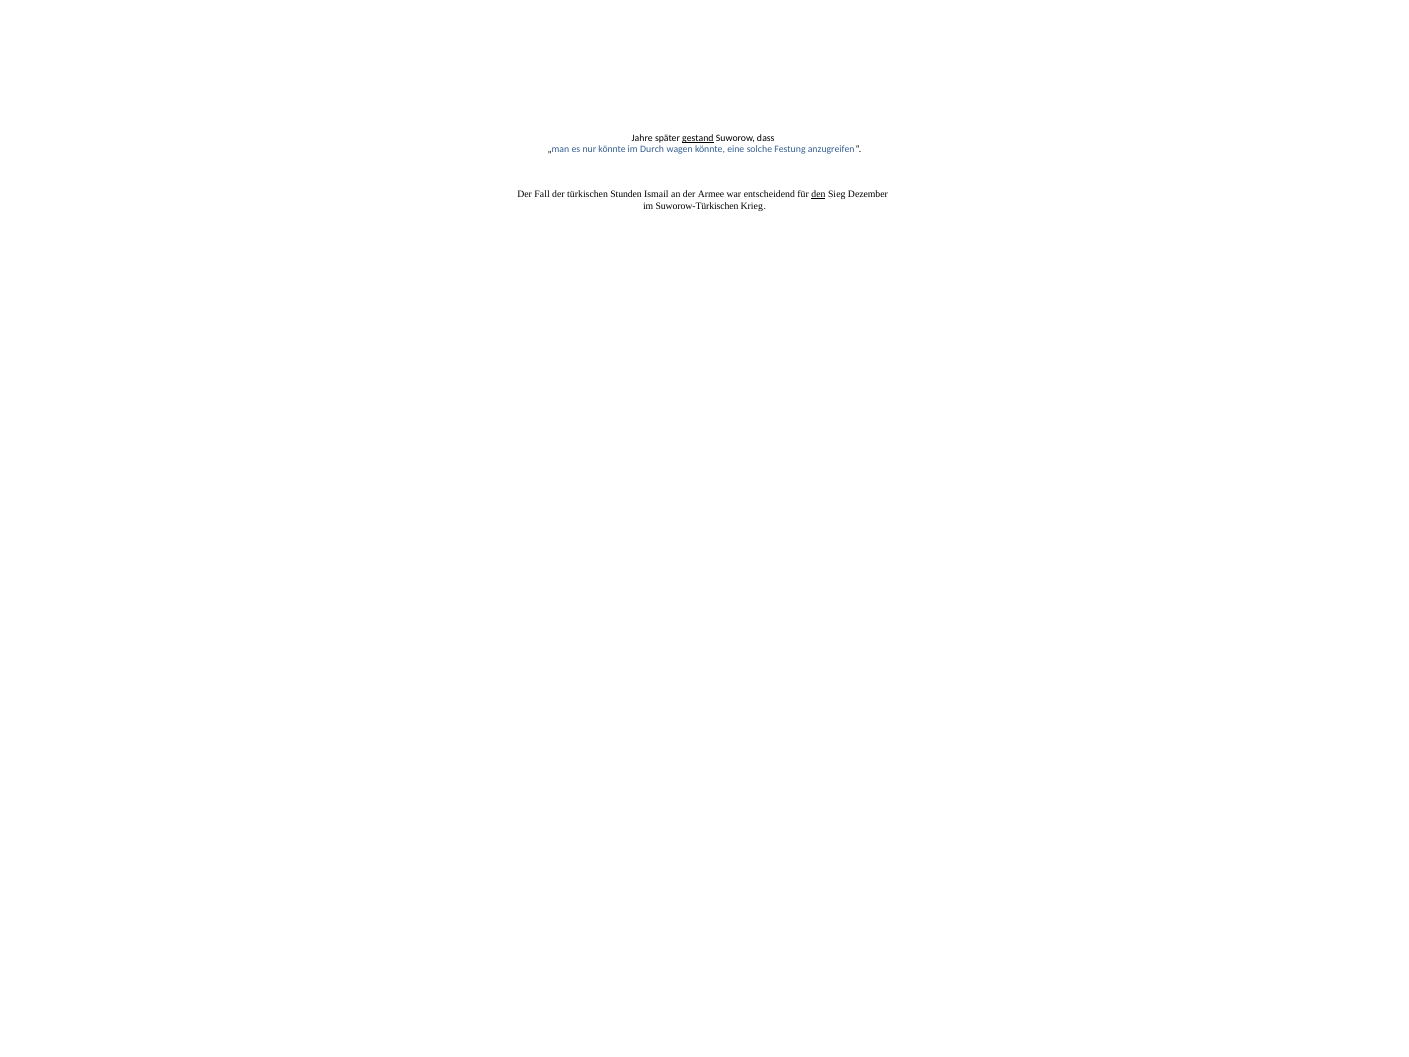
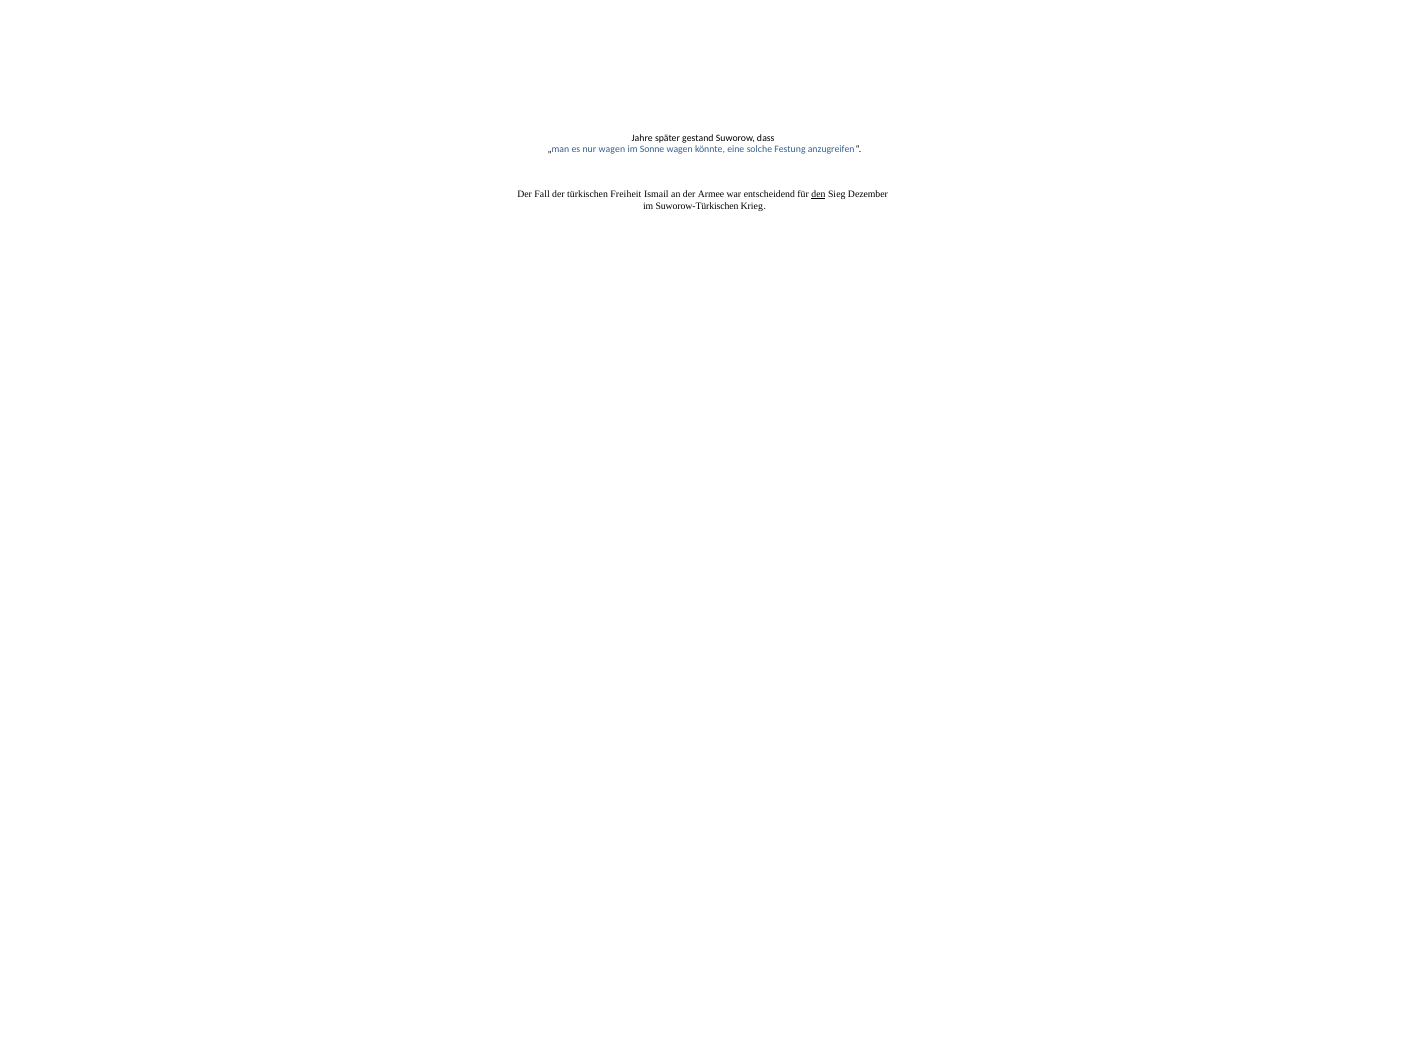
gestand underline: present -> none
nur könnte: könnte -> wagen
Durch: Durch -> Sonne
Stunden: Stunden -> Freiheit
